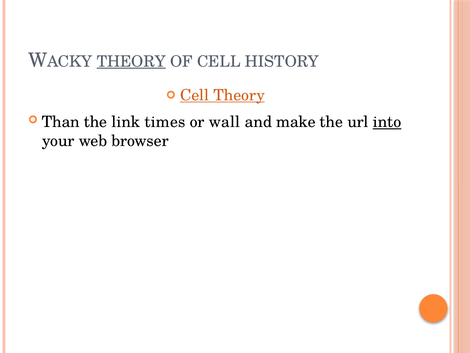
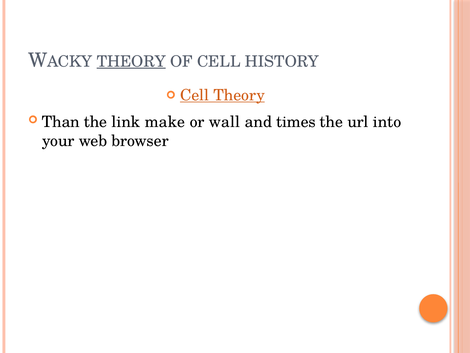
times: times -> make
make: make -> times
into underline: present -> none
